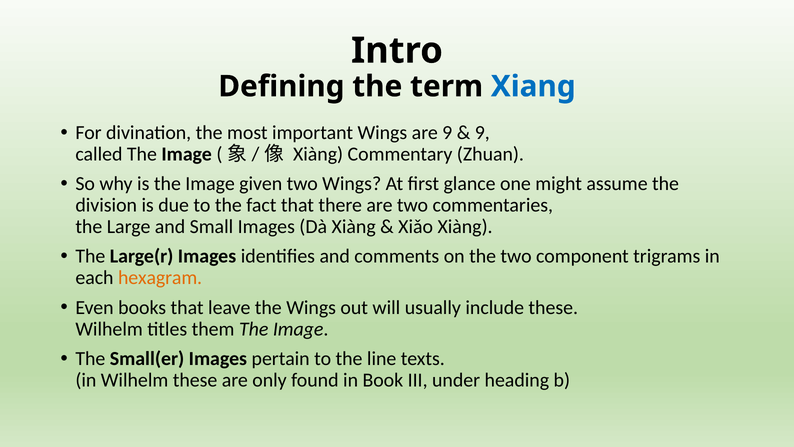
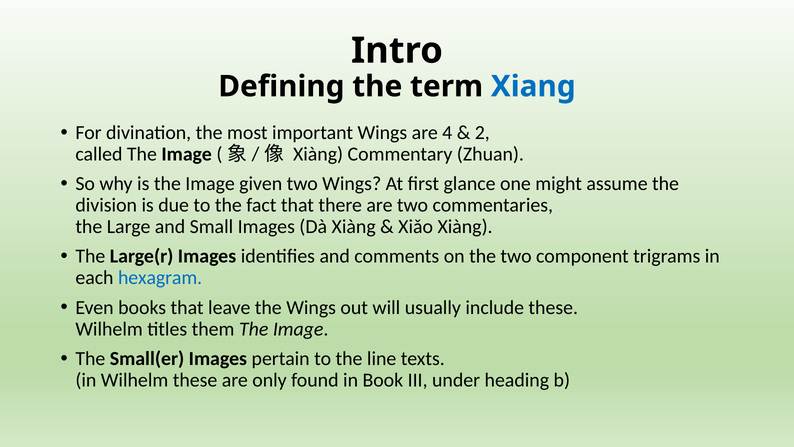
are 9: 9 -> 4
9 at (482, 132): 9 -> 2
hexagram colour: orange -> blue
